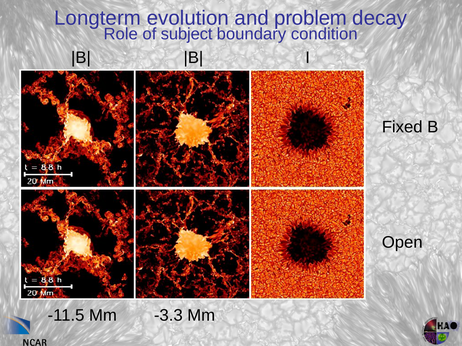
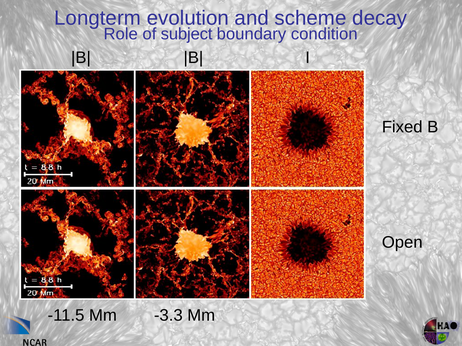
problem: problem -> scheme
